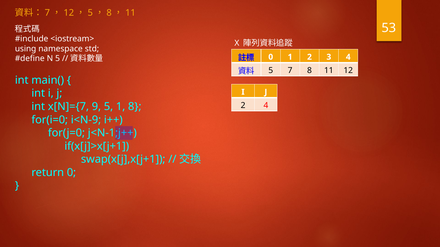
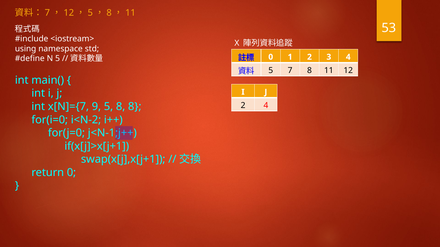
5 1: 1 -> 8
i<N-9: i<N-9 -> i<N-2
